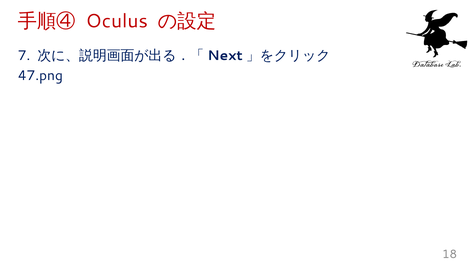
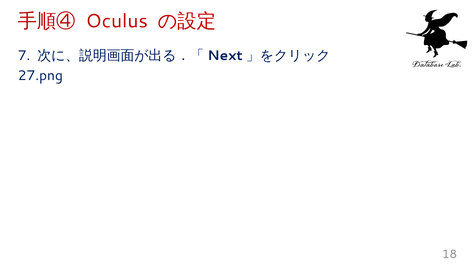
47.png: 47.png -> 27.png
